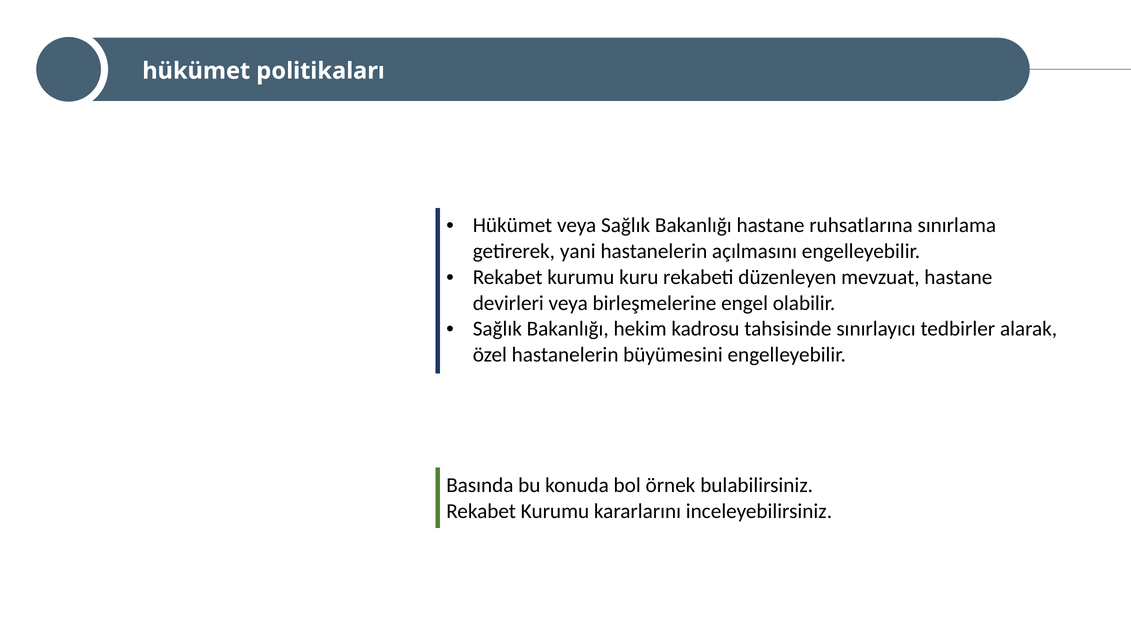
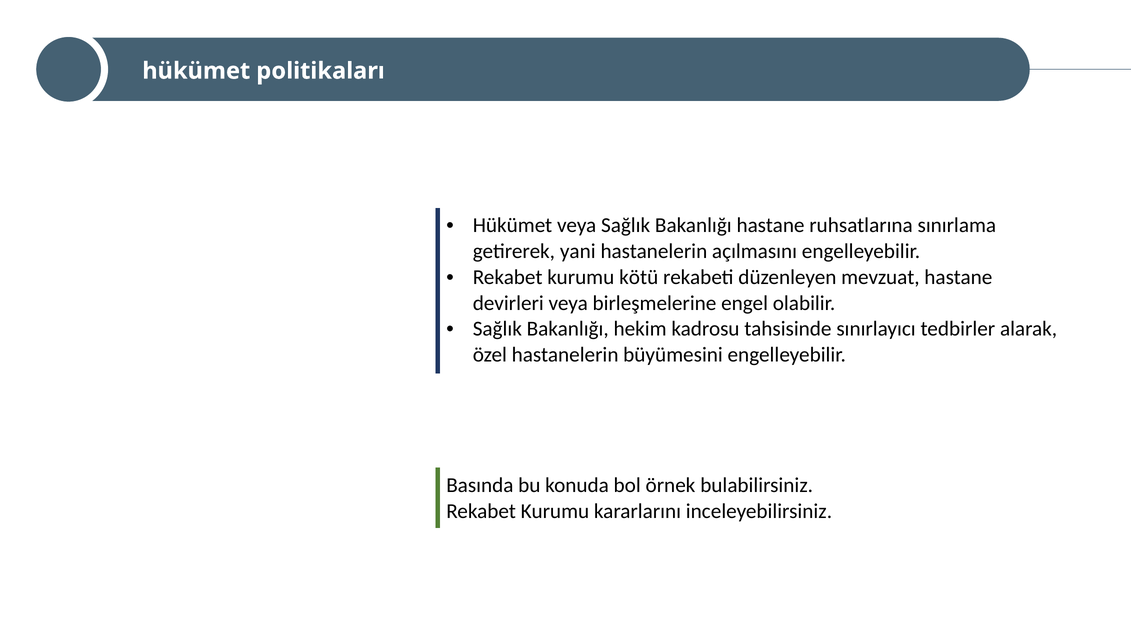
kuru: kuru -> kötü
